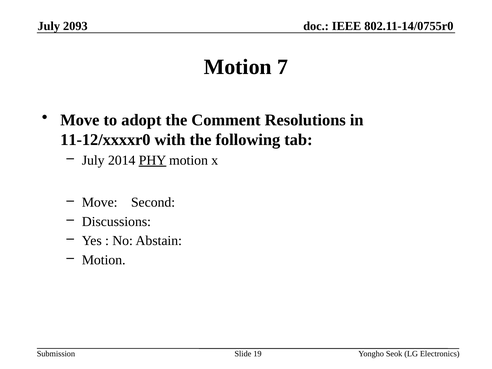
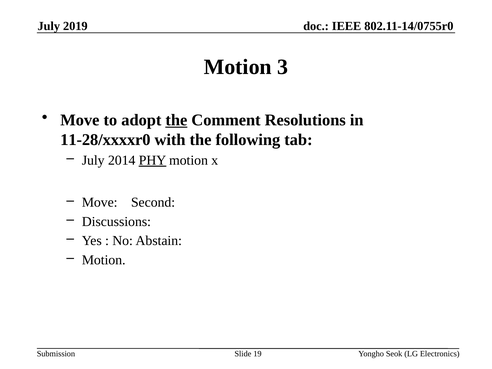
2093: 2093 -> 2019
7: 7 -> 3
the at (176, 120) underline: none -> present
11-12/xxxxr0: 11-12/xxxxr0 -> 11-28/xxxxr0
